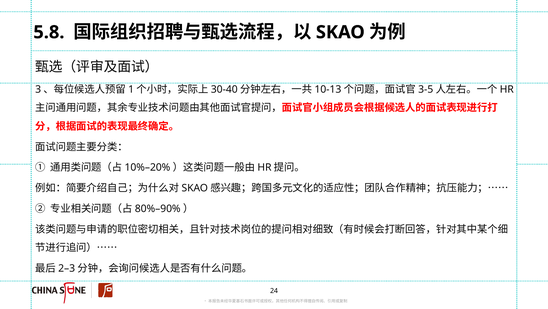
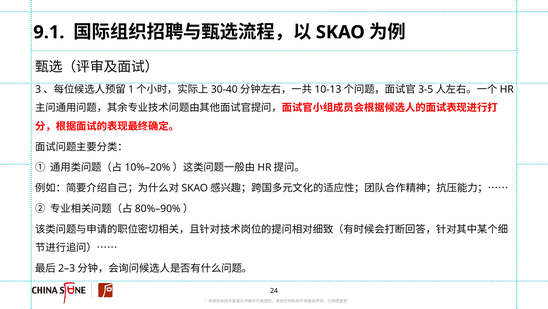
5.8: 5.8 -> 9.1
